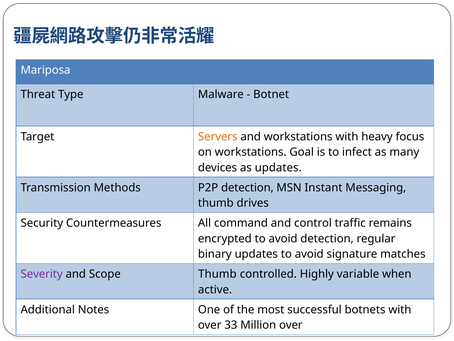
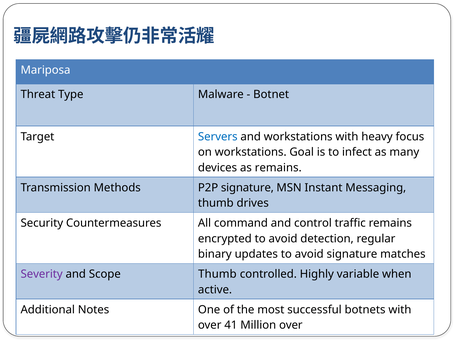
Servers colour: orange -> blue
as updates: updates -> remains
P2P detection: detection -> signature
33: 33 -> 41
